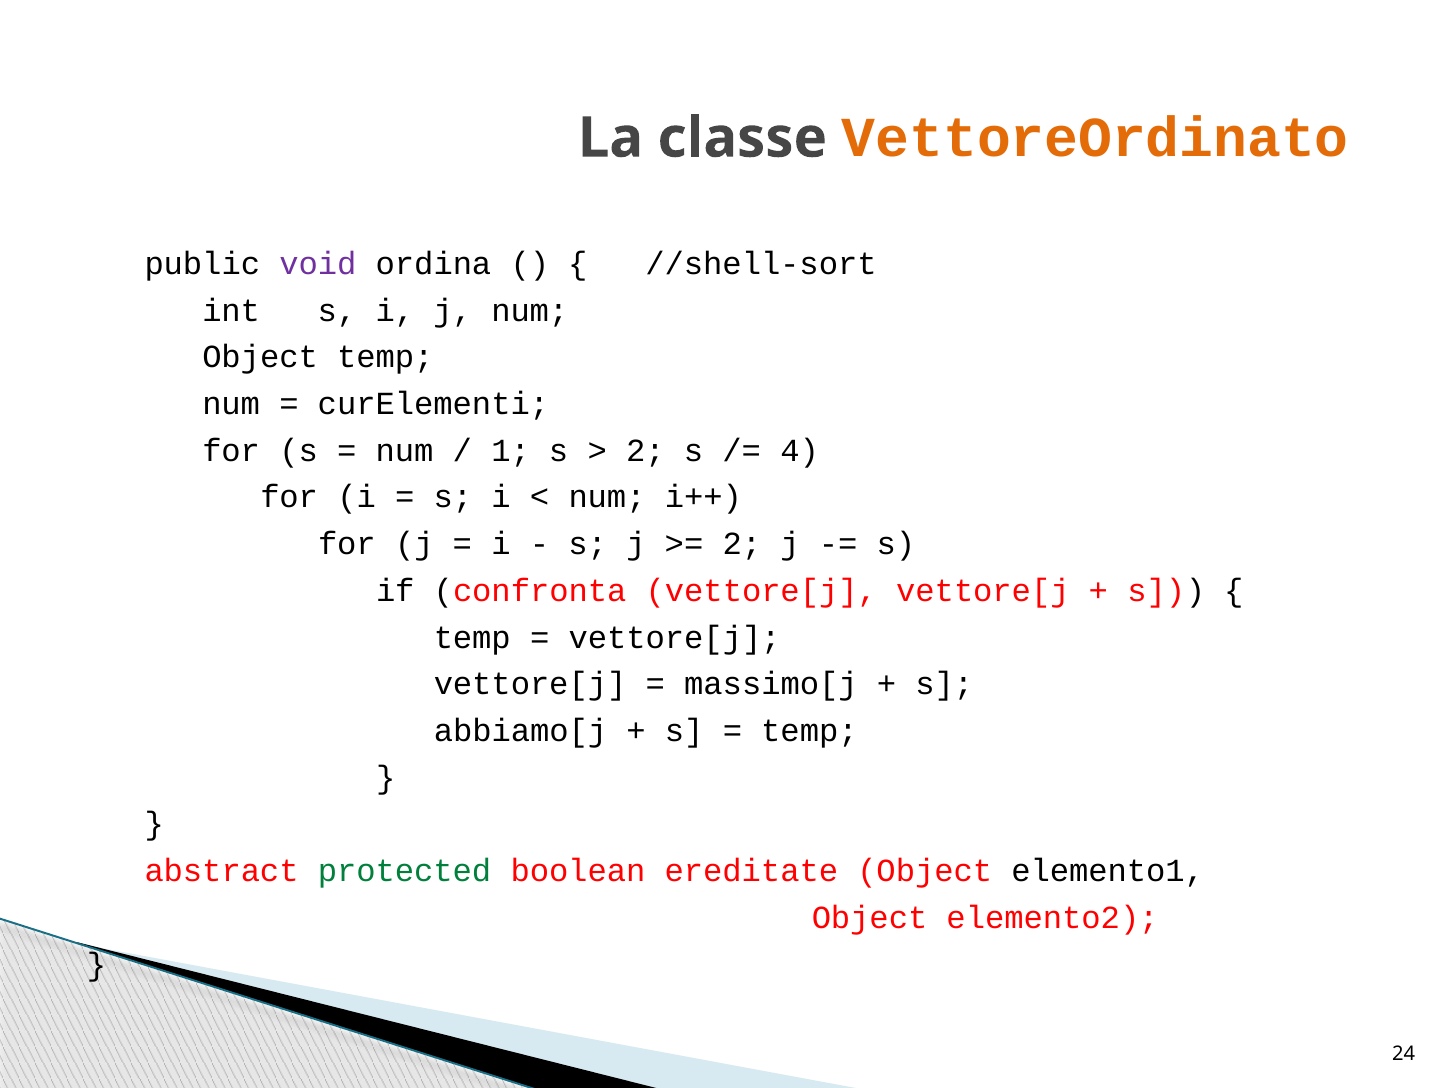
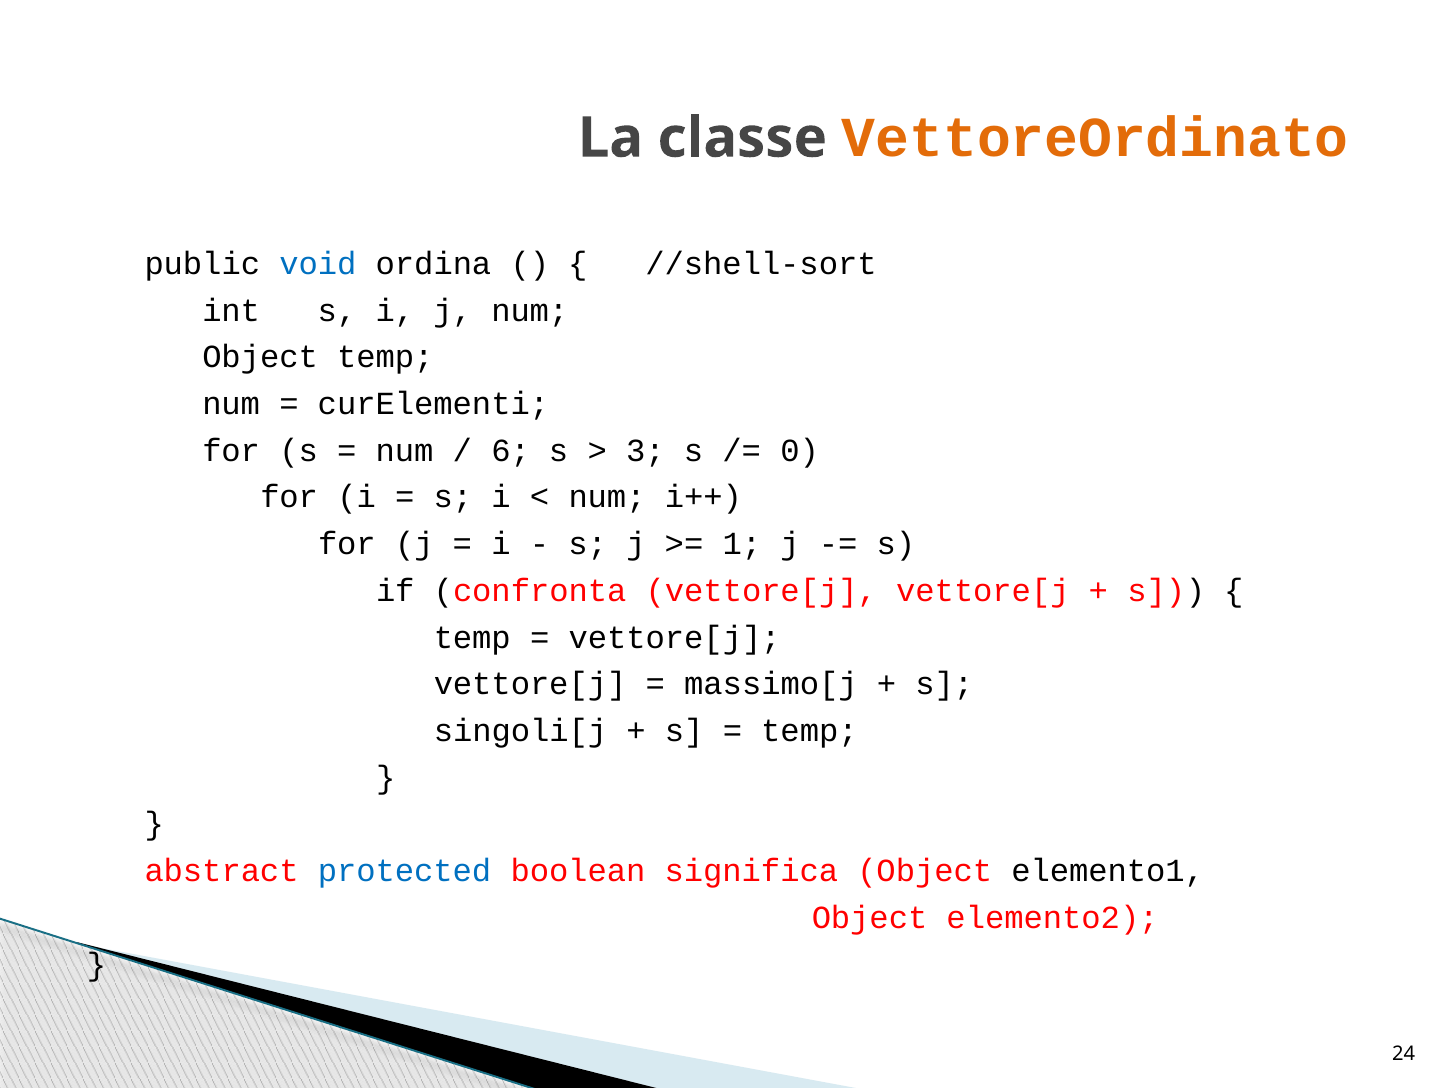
void colour: purple -> blue
1: 1 -> 6
2 at (645, 450): 2 -> 3
4: 4 -> 0
2 at (742, 544): 2 -> 1
abbiamo[j: abbiamo[j -> singoli[j
protected colour: green -> blue
ereditate: ereditate -> significa
